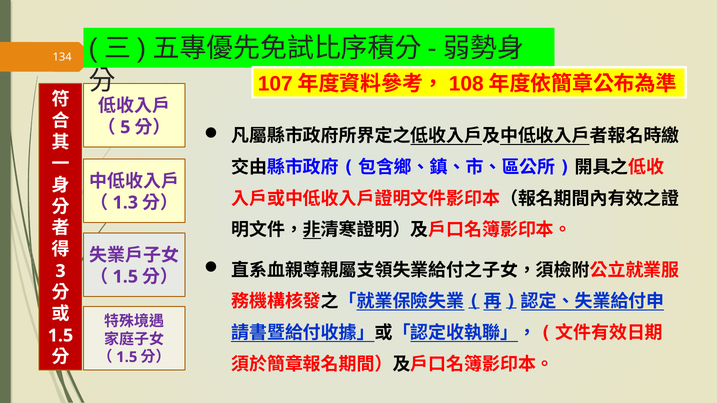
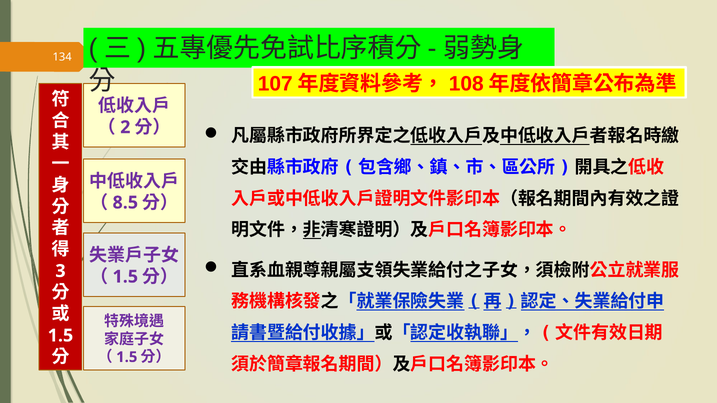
5: 5 -> 2
1.3: 1.3 -> 8.5
